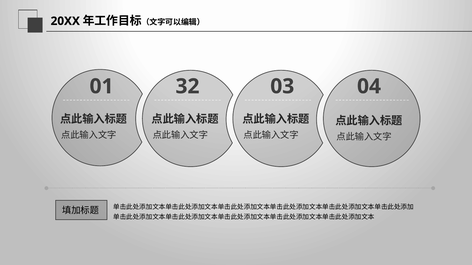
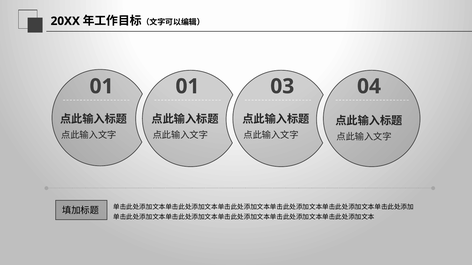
01 32: 32 -> 01
